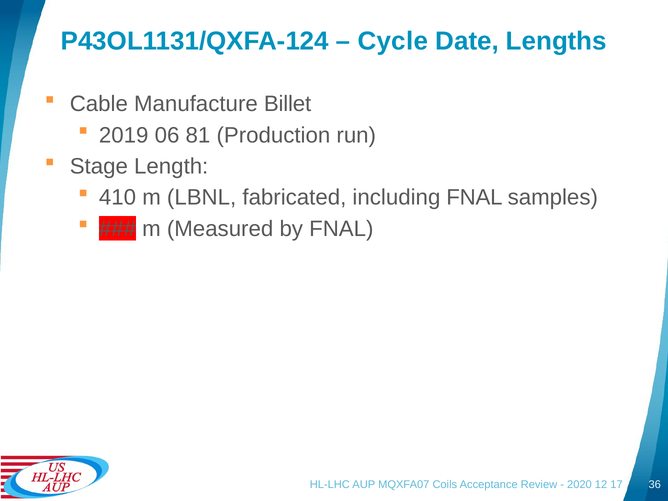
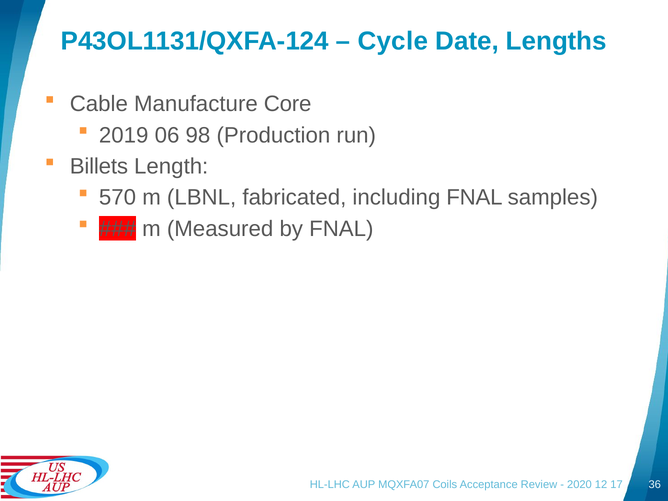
Billet: Billet -> Core
81: 81 -> 98
Stage: Stage -> Billets
410: 410 -> 570
